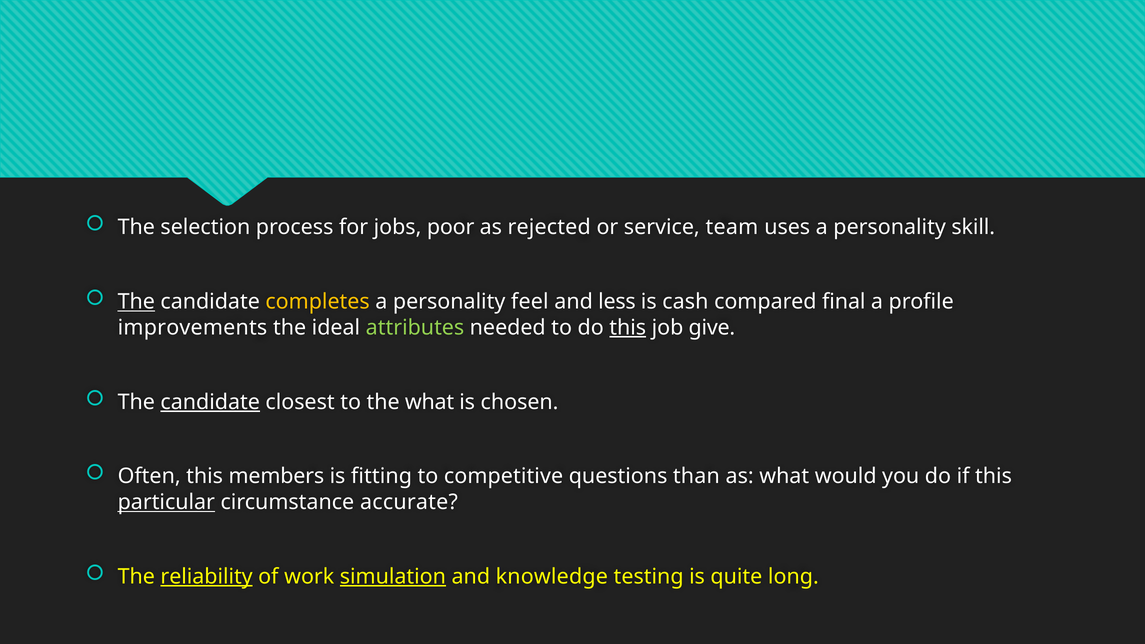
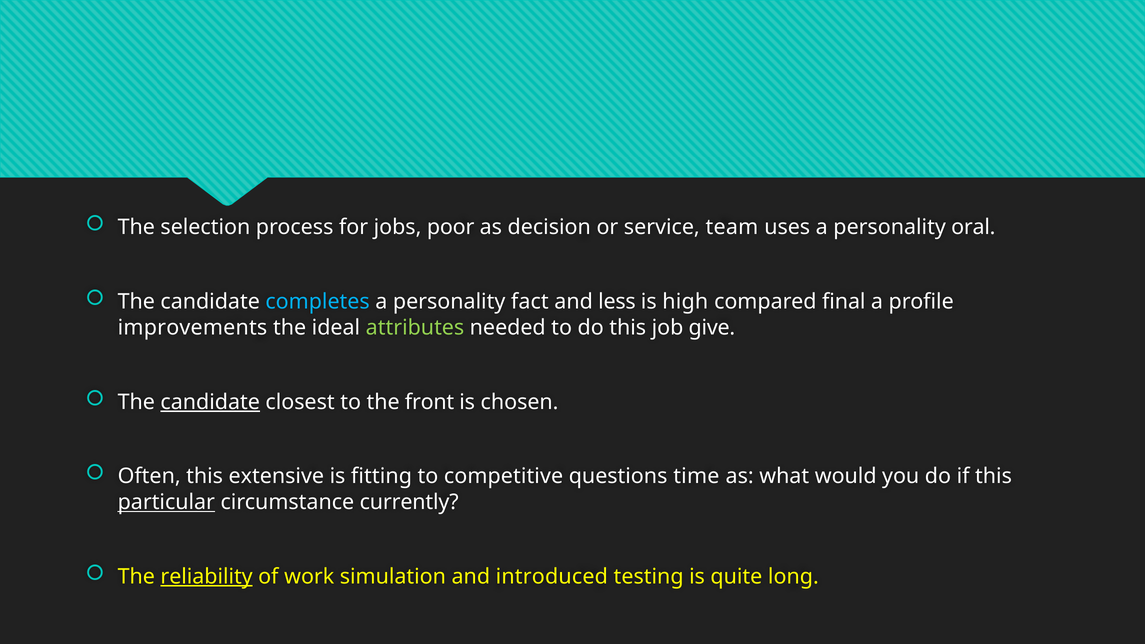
rejected: rejected -> decision
skill: skill -> oral
The at (136, 302) underline: present -> none
completes colour: yellow -> light blue
feel: feel -> fact
cash: cash -> high
this at (628, 328) underline: present -> none
the what: what -> front
members: members -> extensive
than: than -> time
accurate: accurate -> currently
simulation underline: present -> none
knowledge: knowledge -> introduced
